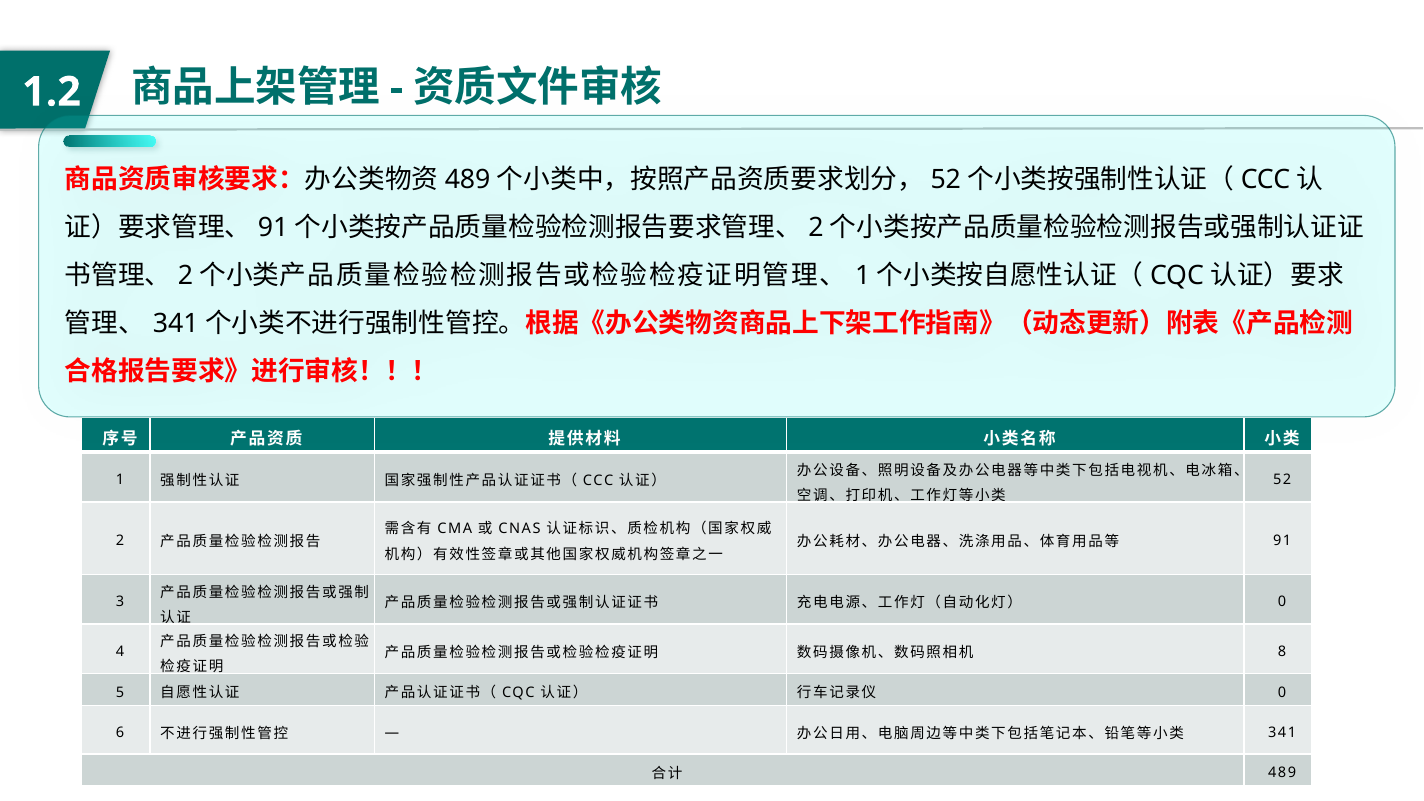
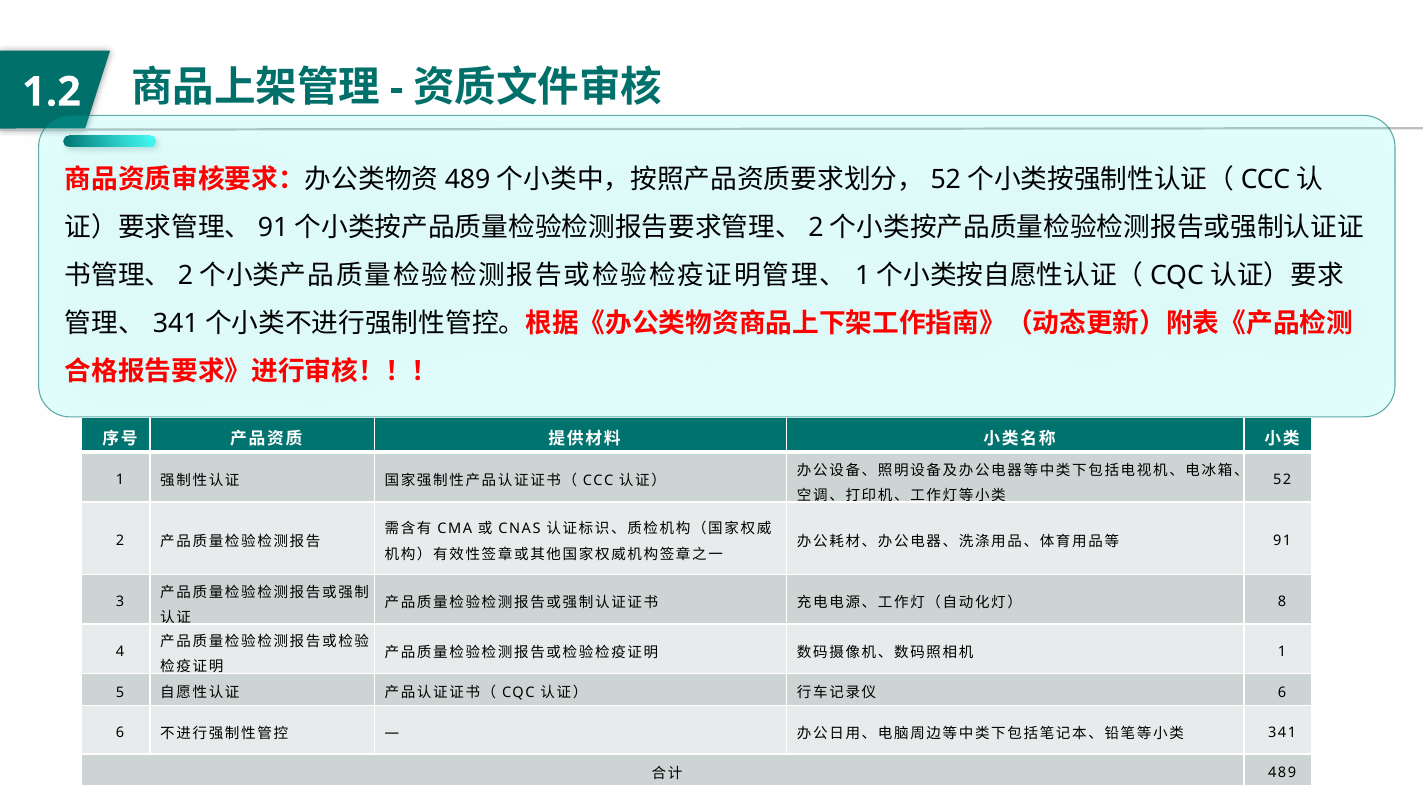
0 at (1282, 602): 0 -> 8
8 at (1282, 652): 8 -> 1
0 at (1282, 692): 0 -> 6
